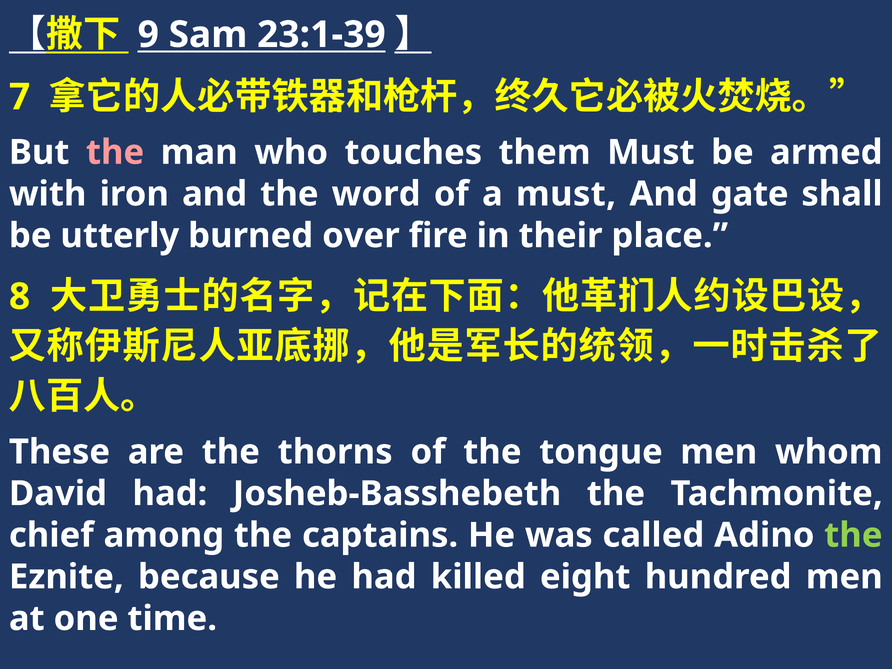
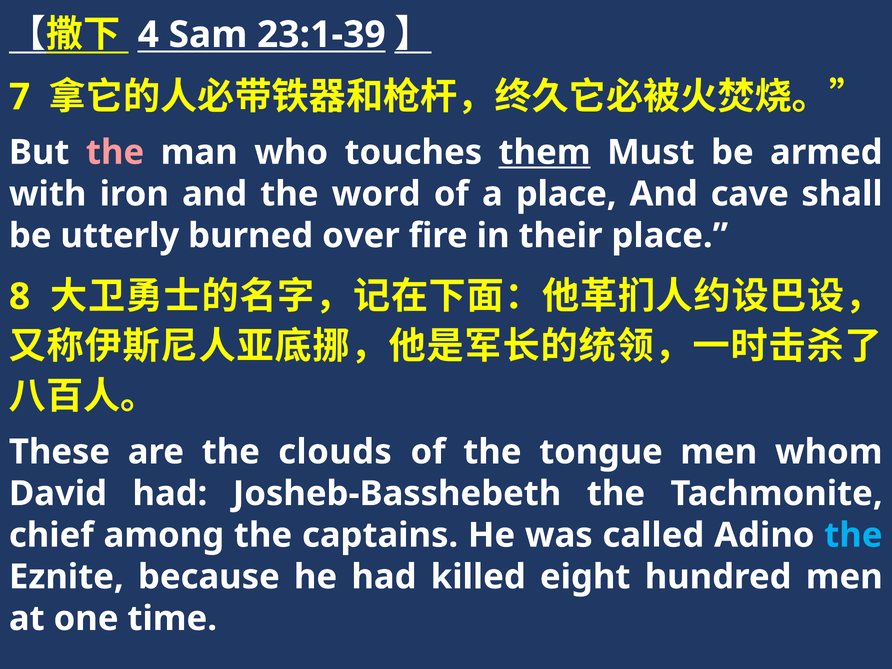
9: 9 -> 4
them underline: none -> present
a must: must -> place
gate: gate -> cave
thorns: thorns -> clouds
the at (853, 535) colour: light green -> light blue
